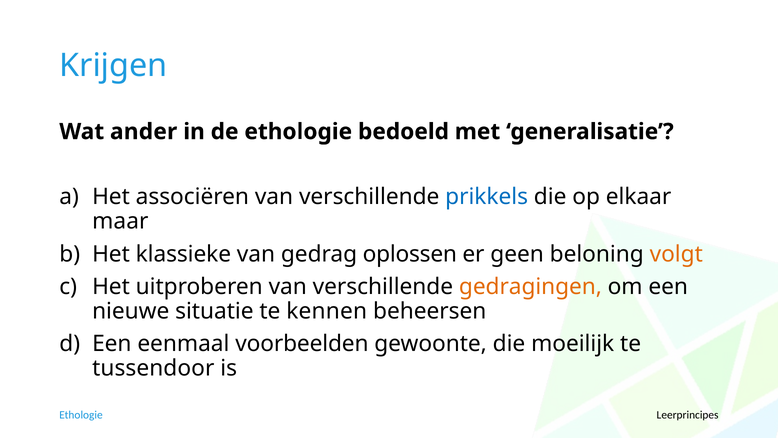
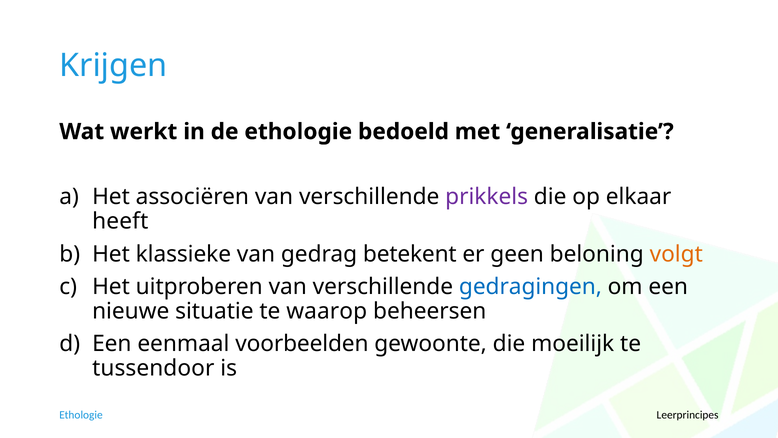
ander: ander -> werkt
prikkels colour: blue -> purple
maar: maar -> heeft
oplossen: oplossen -> betekent
gedragingen colour: orange -> blue
kennen: kennen -> waarop
